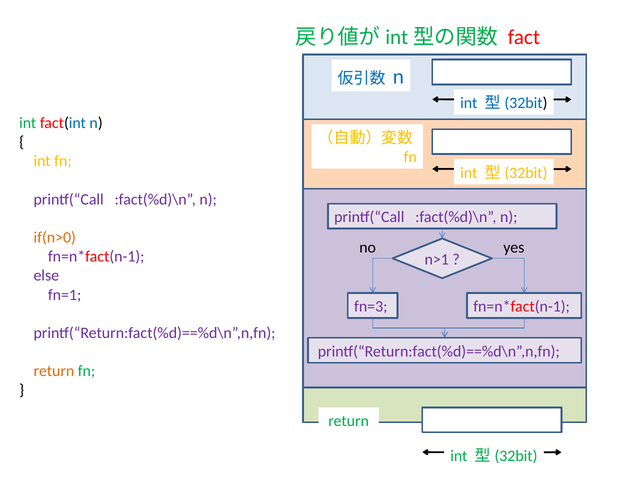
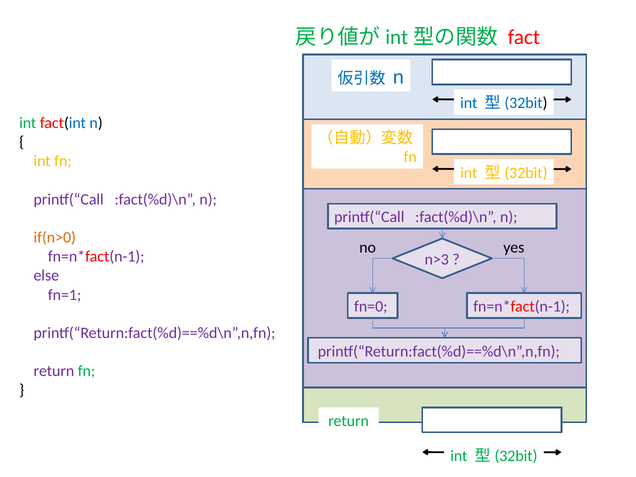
n>1: n>1 -> n>3
fn=3: fn=3 -> fn=0
return at (54, 371) colour: orange -> purple
